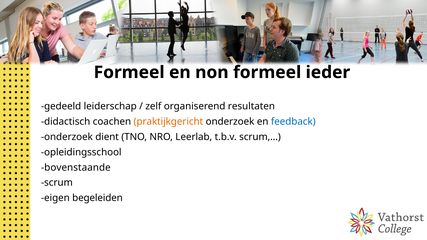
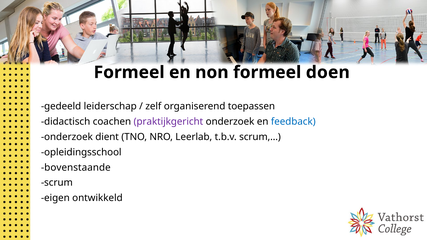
ieder: ieder -> doen
resultaten: resultaten -> toepassen
praktijkgericht colour: orange -> purple
begeleiden: begeleiden -> ontwikkeld
